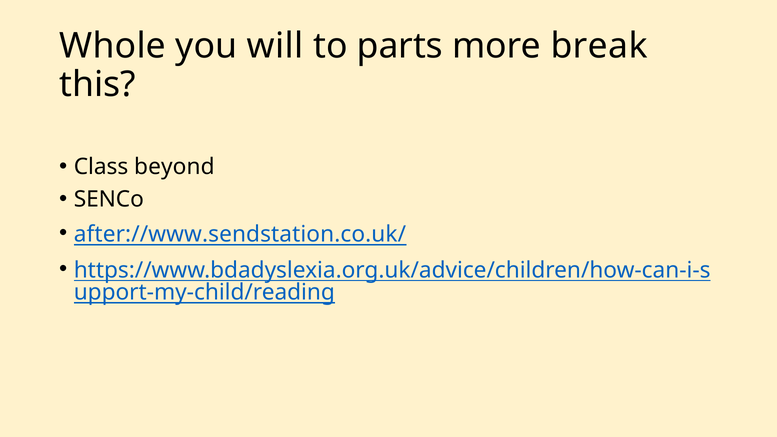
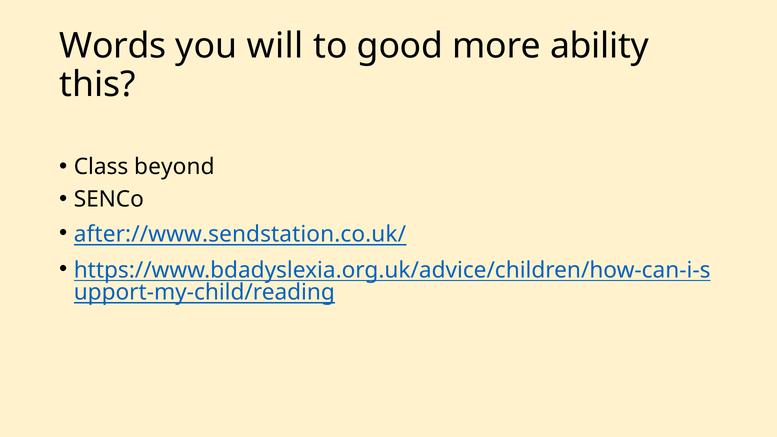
Whole: Whole -> Words
parts: parts -> good
break: break -> ability
